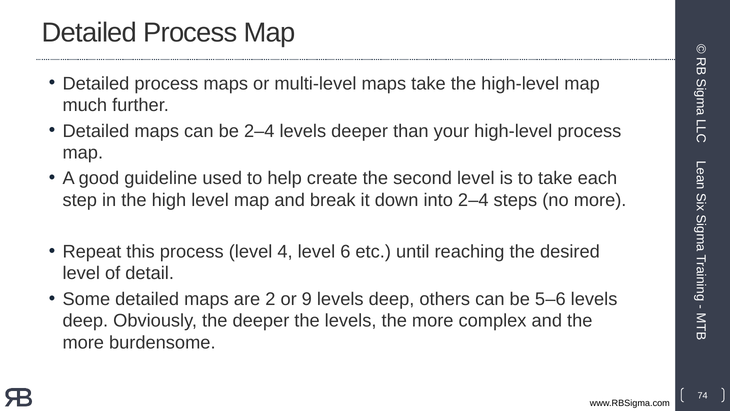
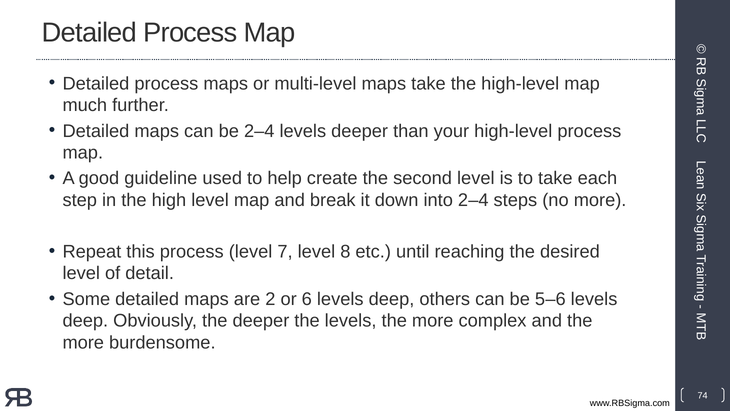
4: 4 -> 7
6: 6 -> 8
9: 9 -> 6
